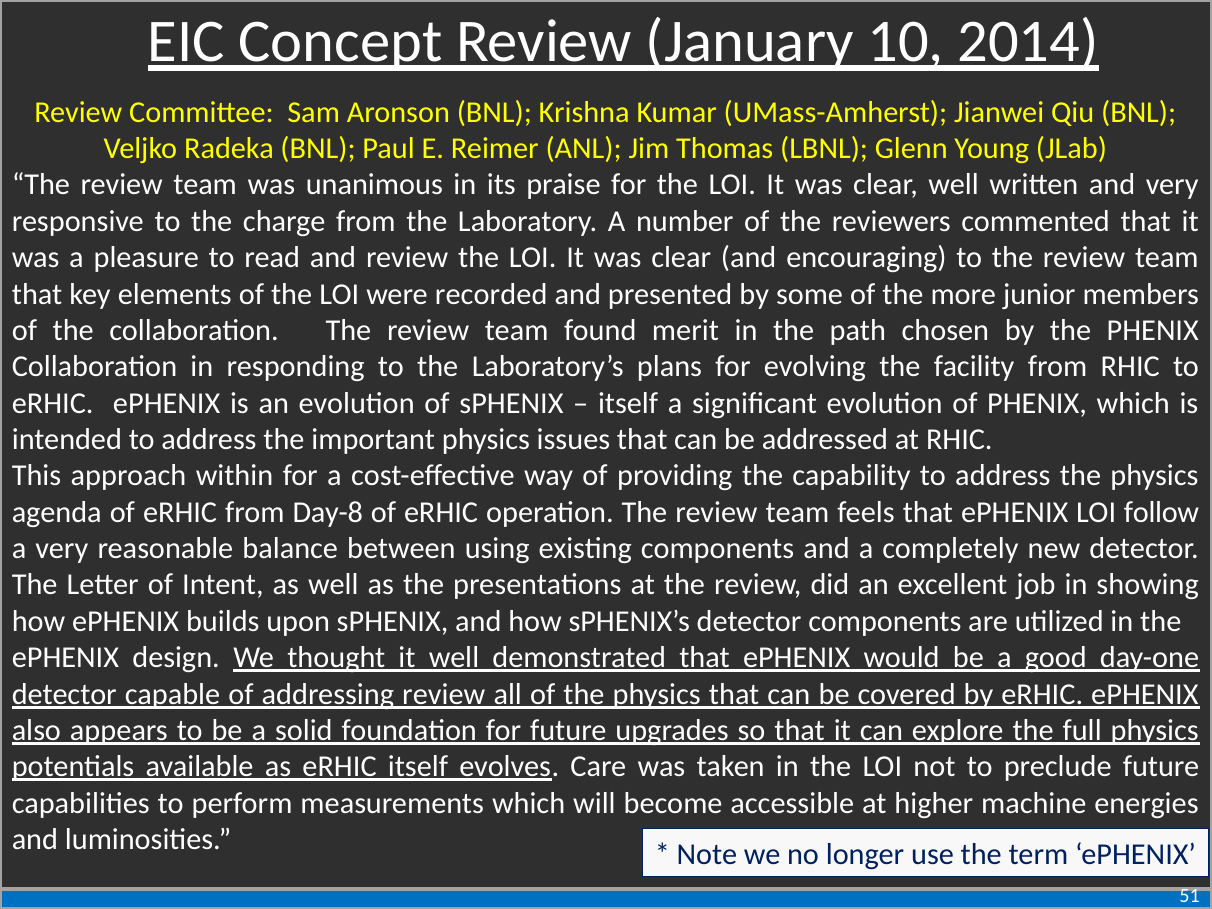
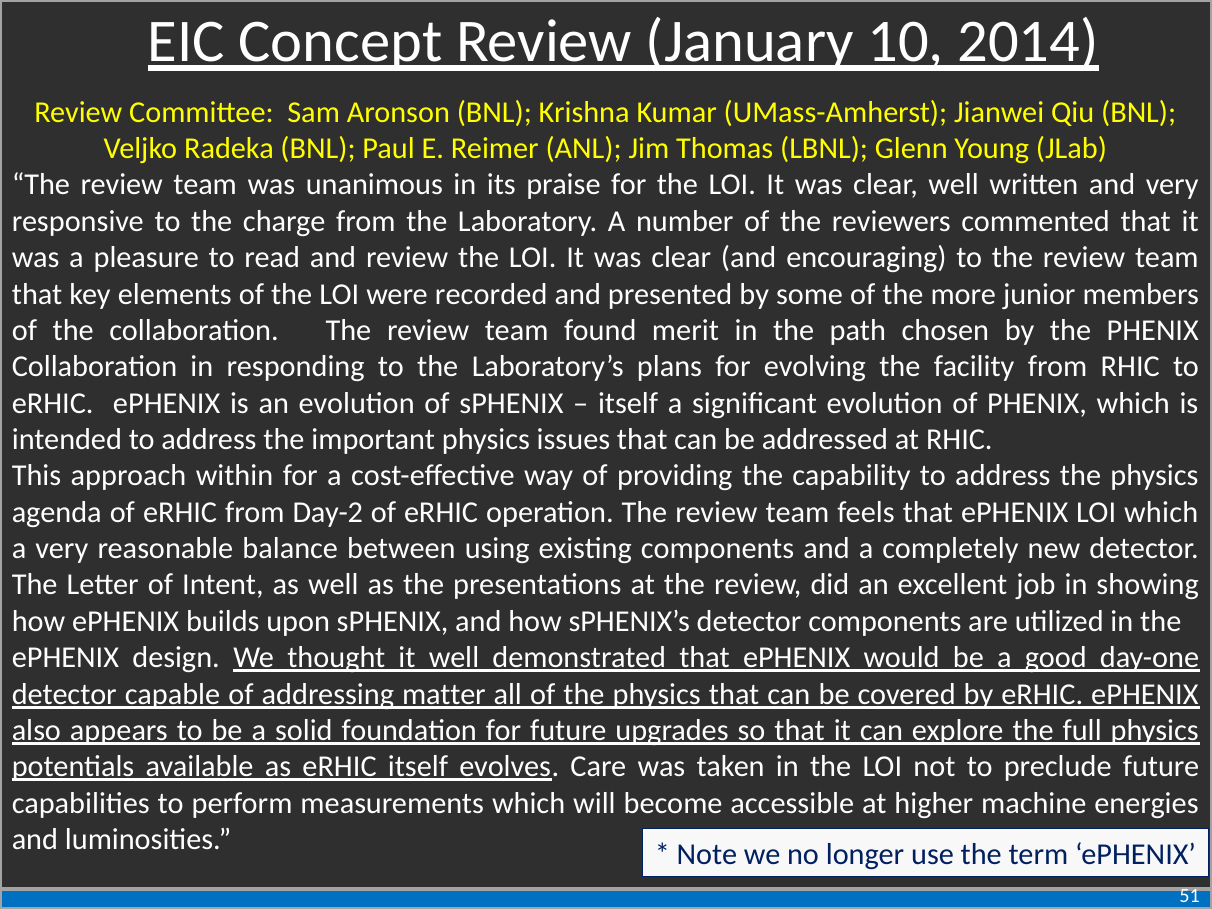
Day-8: Day-8 -> Day-2
LOI follow: follow -> which
addressing review: review -> matter
